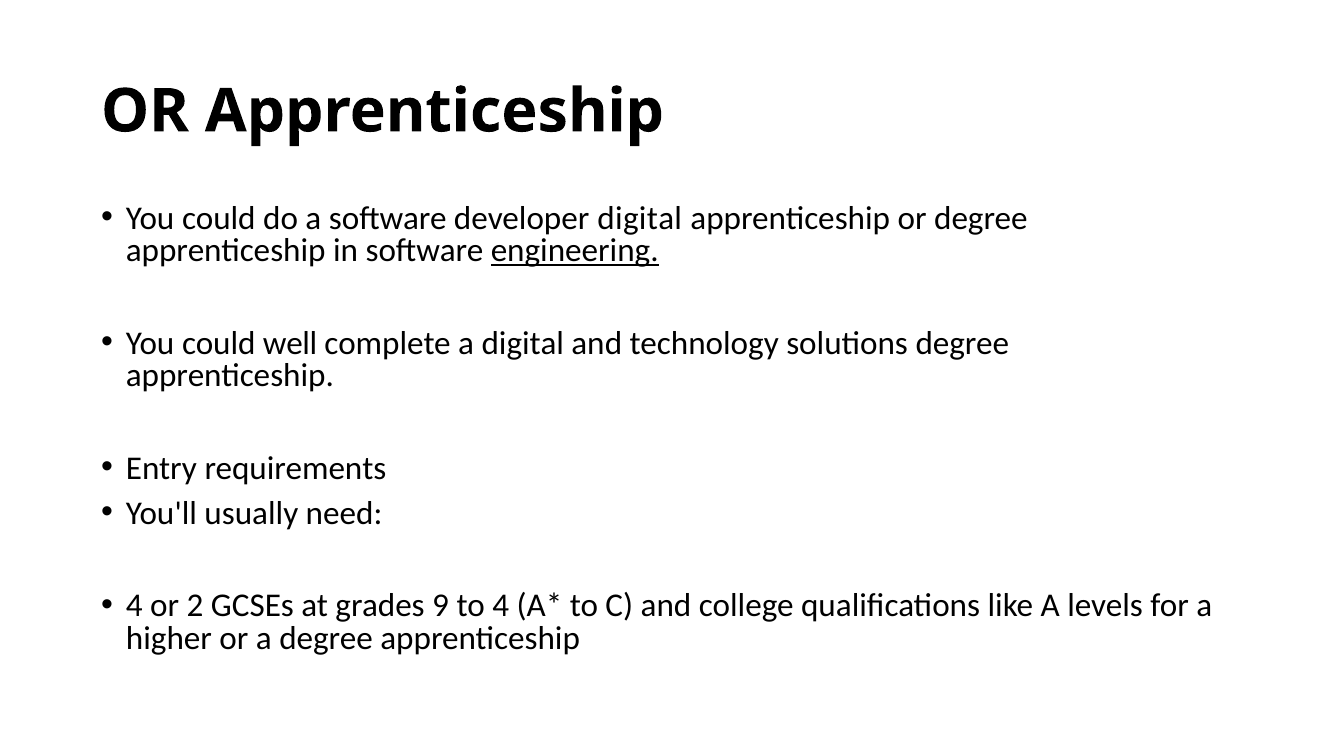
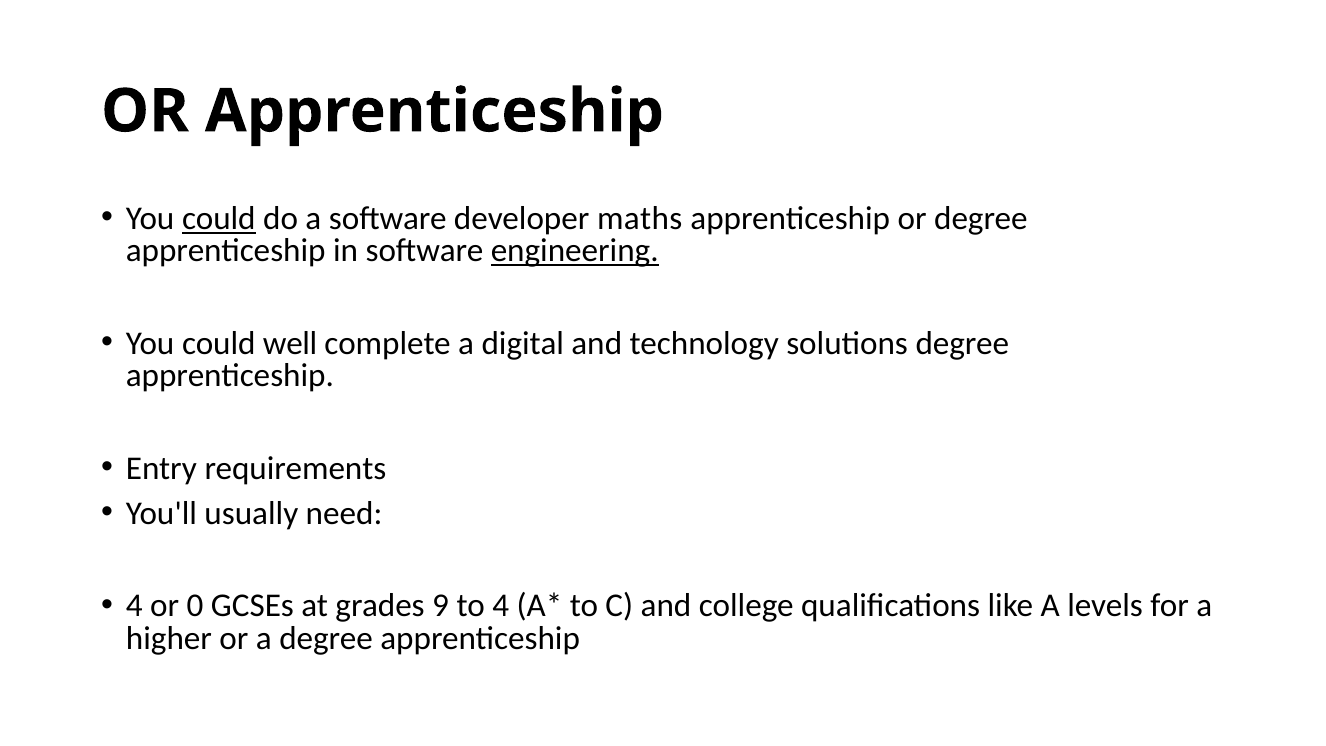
could at (219, 218) underline: none -> present
developer digital: digital -> maths
2: 2 -> 0
